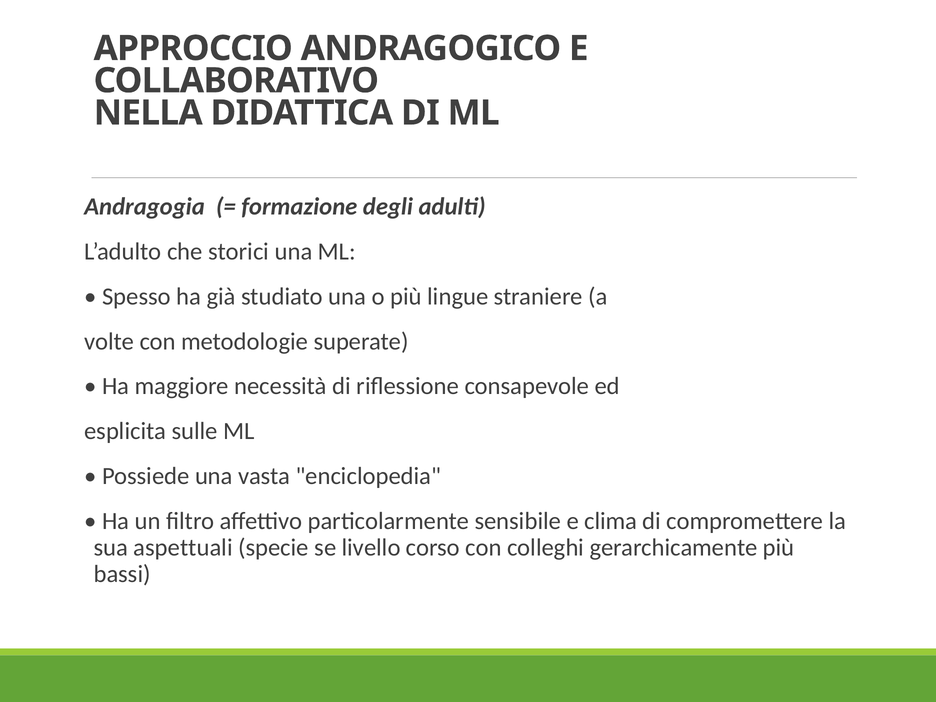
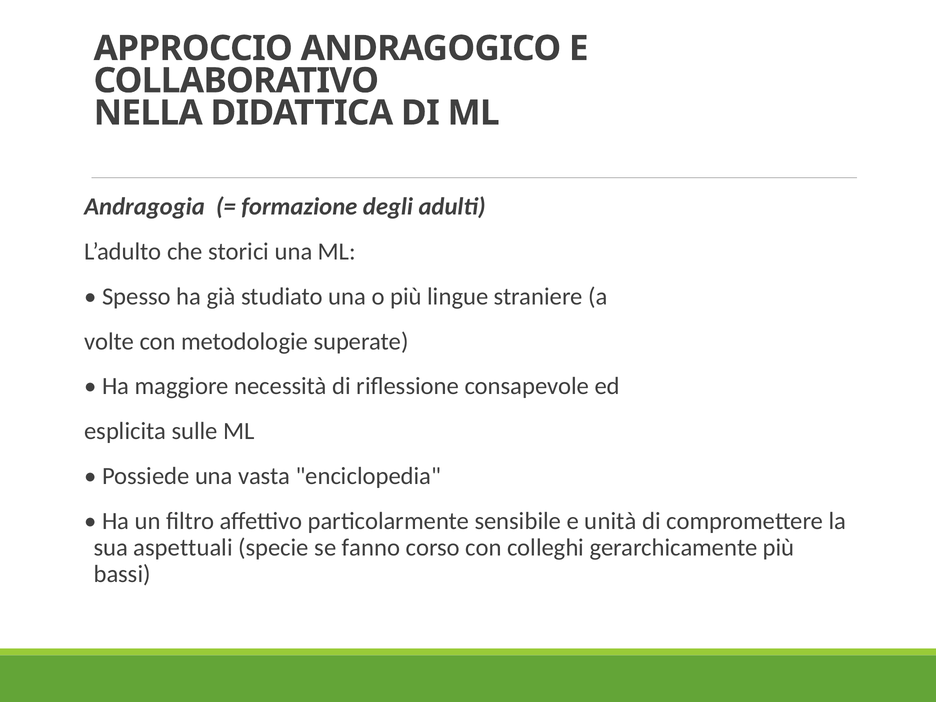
clima: clima -> unità
livello: livello -> fanno
